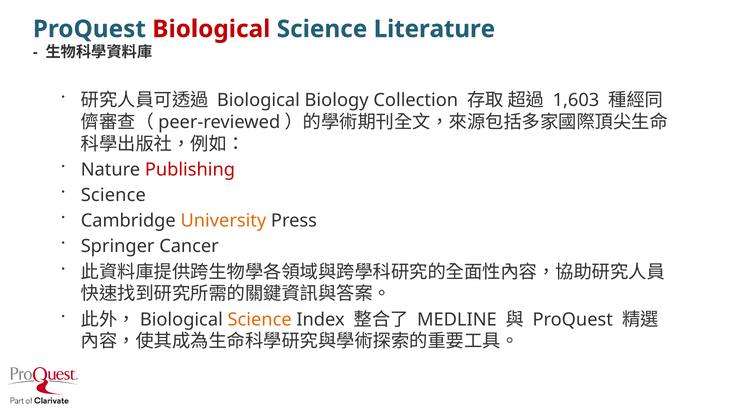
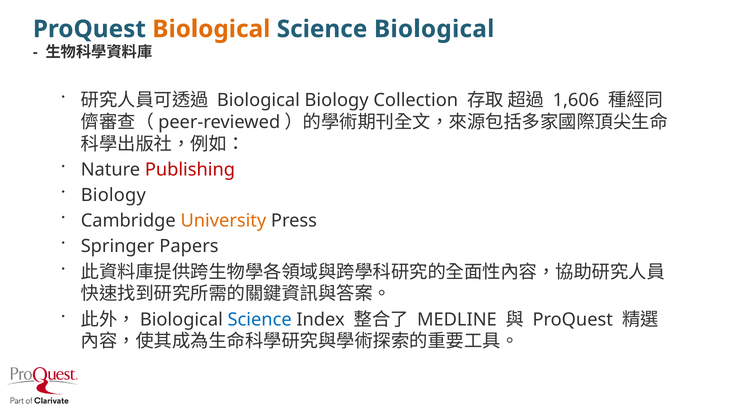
Biological at (211, 29) colour: red -> orange
Science Literature: Literature -> Biological
1,603: 1,603 -> 1,606
Science at (113, 195): Science -> Biology
Cancer: Cancer -> Papers
Science at (260, 319) colour: orange -> blue
